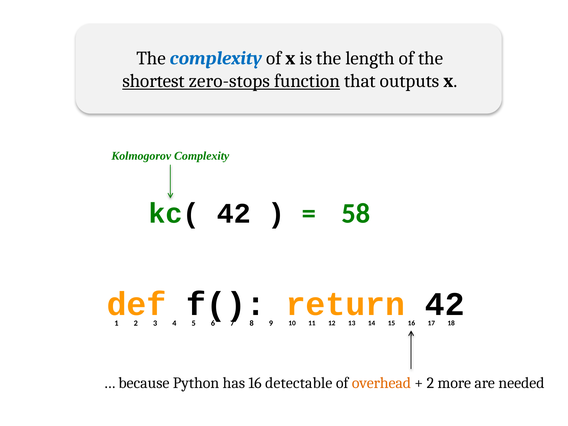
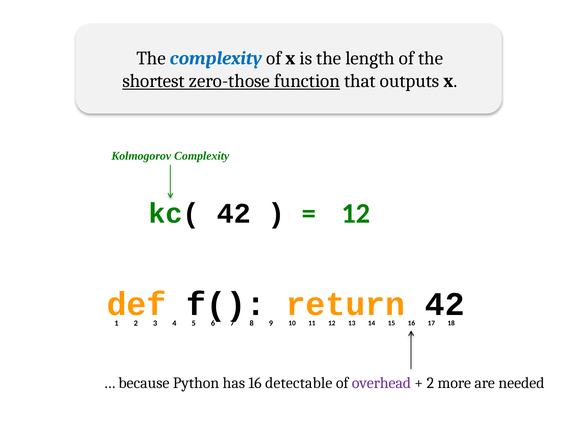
zero-stops: zero-stops -> zero-those
58 at (356, 214): 58 -> 12
overhead colour: orange -> purple
